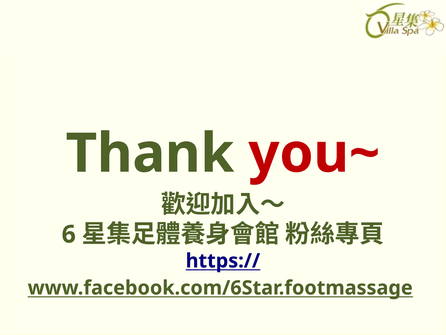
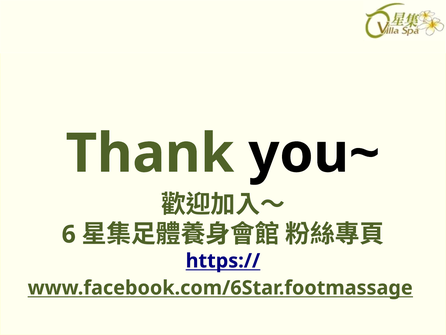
you~ colour: red -> black
